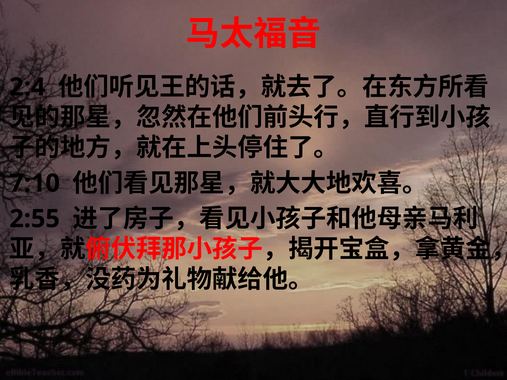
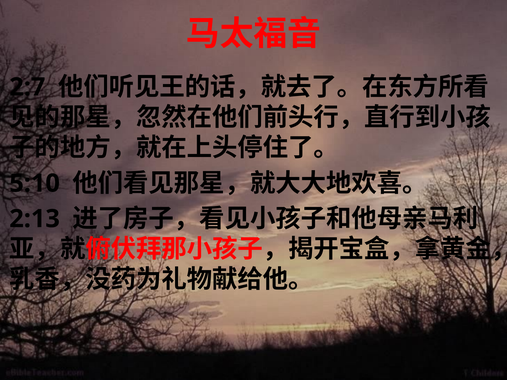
2:4: 2:4 -> 2:7
7:10: 7:10 -> 5:10
2:55: 2:55 -> 2:13
